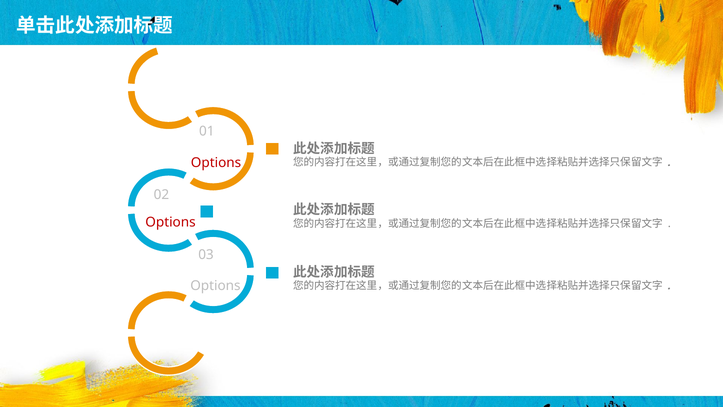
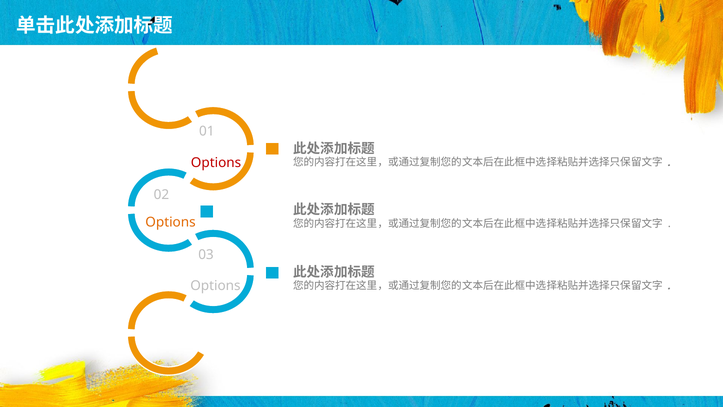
Options at (171, 222) colour: red -> orange
